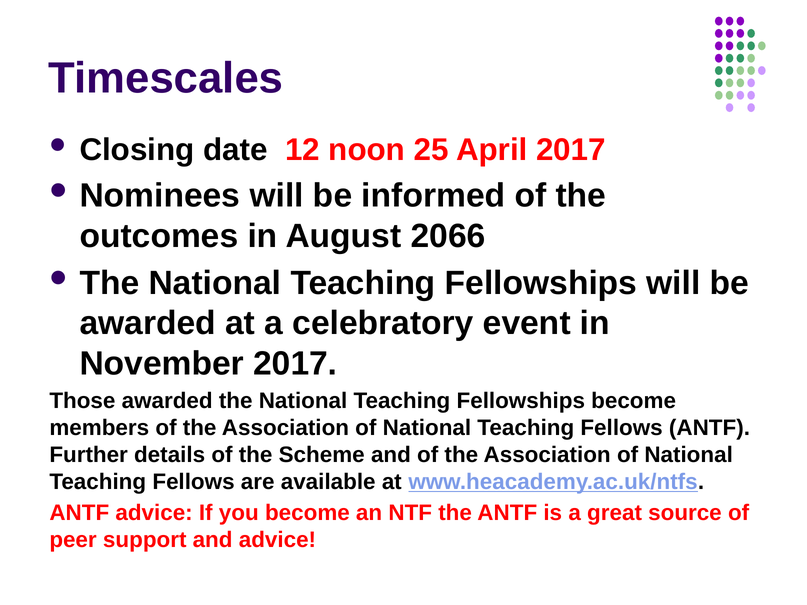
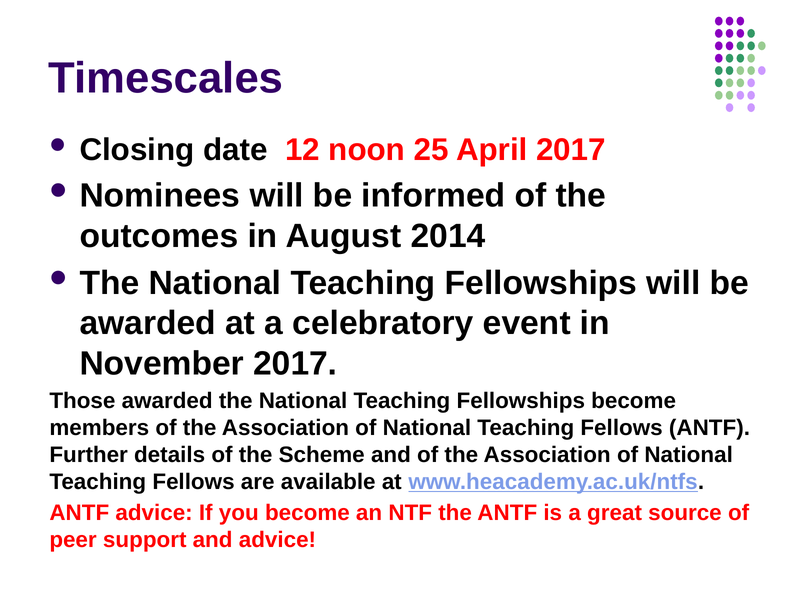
2066: 2066 -> 2014
